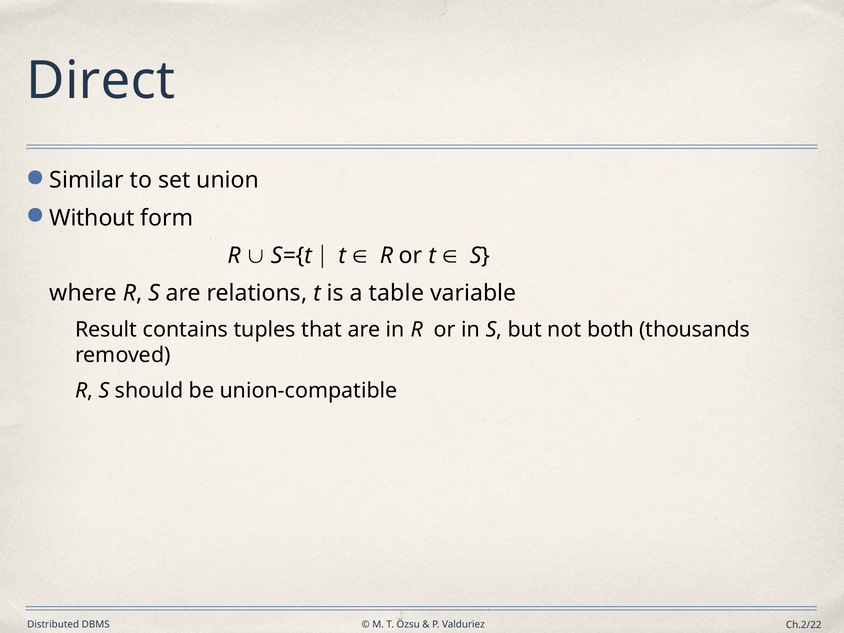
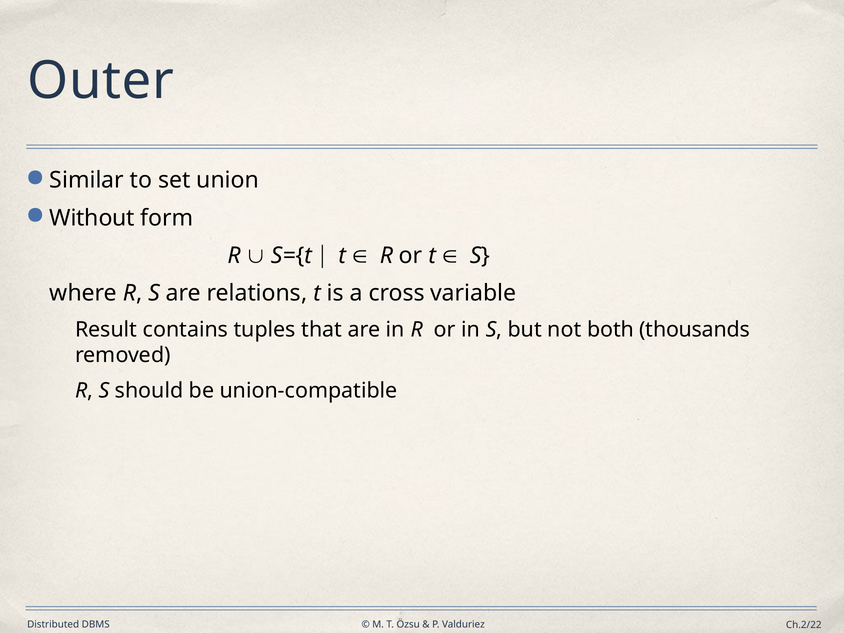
Direct: Direct -> Outer
table: table -> cross
